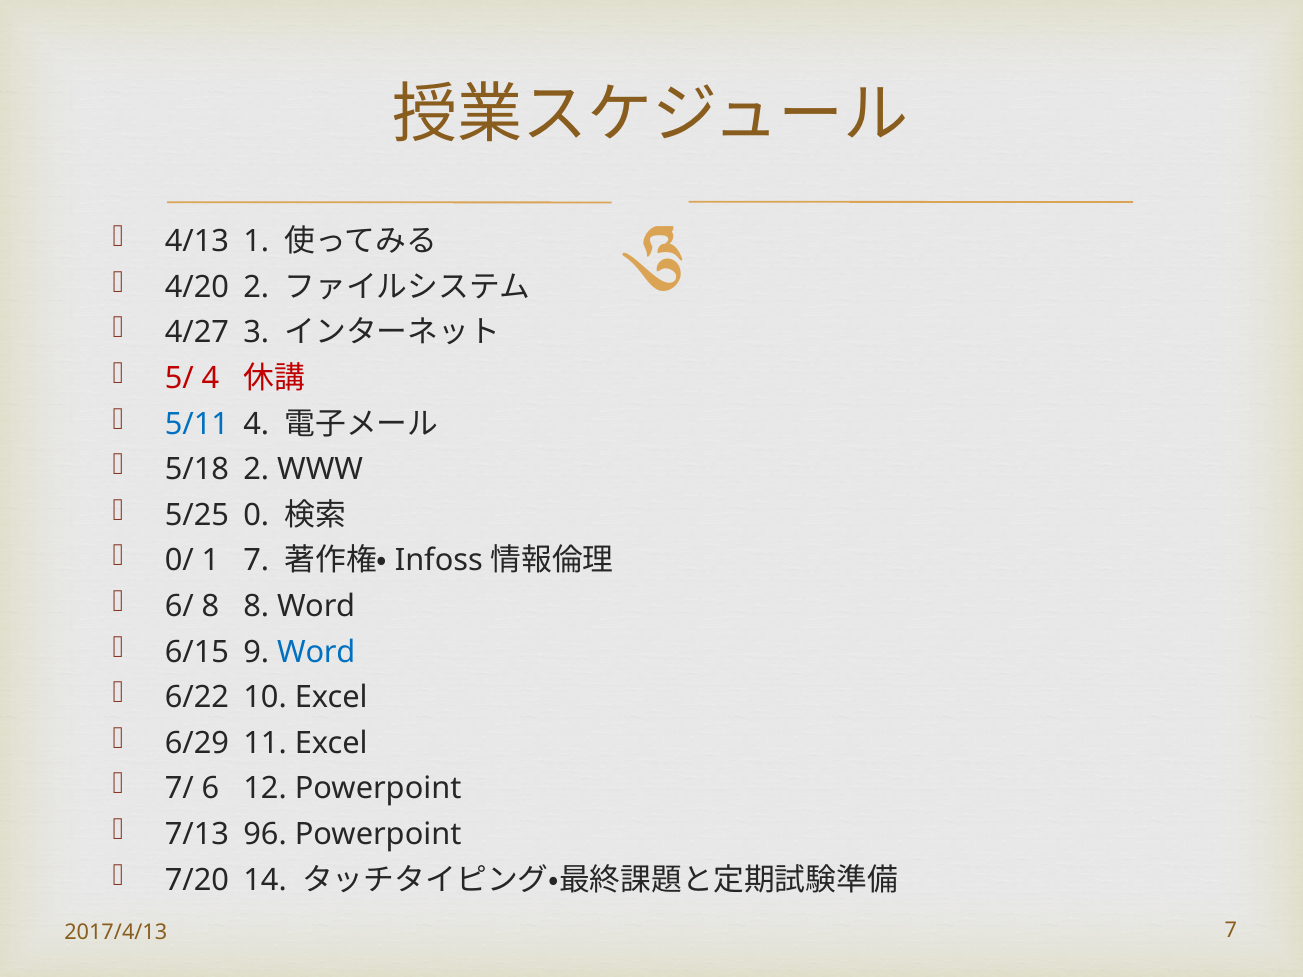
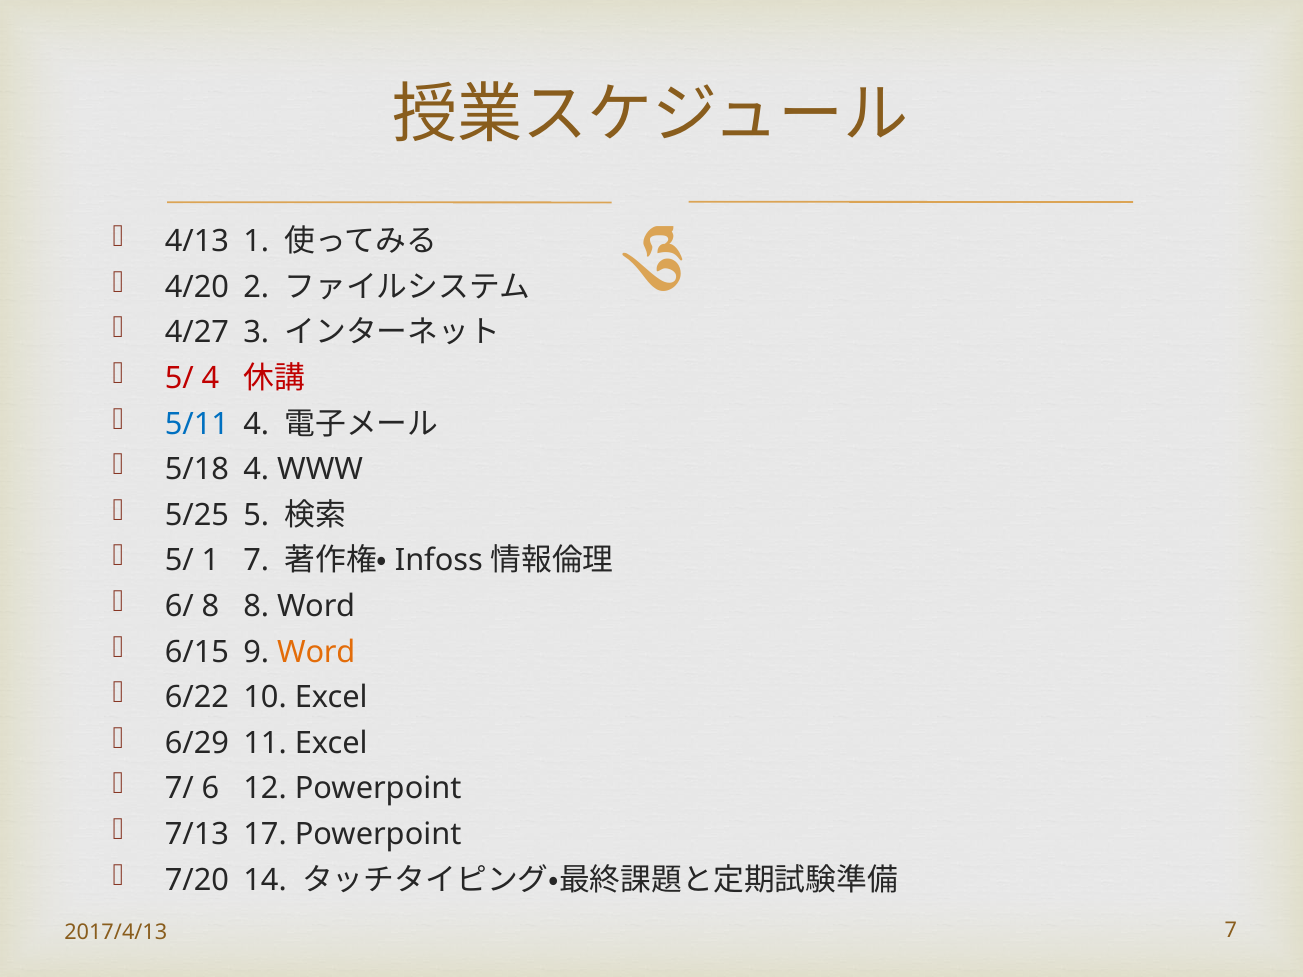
5/18 2: 2 -> 4
0: 0 -> 5
0/ at (179, 561): 0/ -> 5/
Word at (316, 652) colour: blue -> orange
96: 96 -> 17
